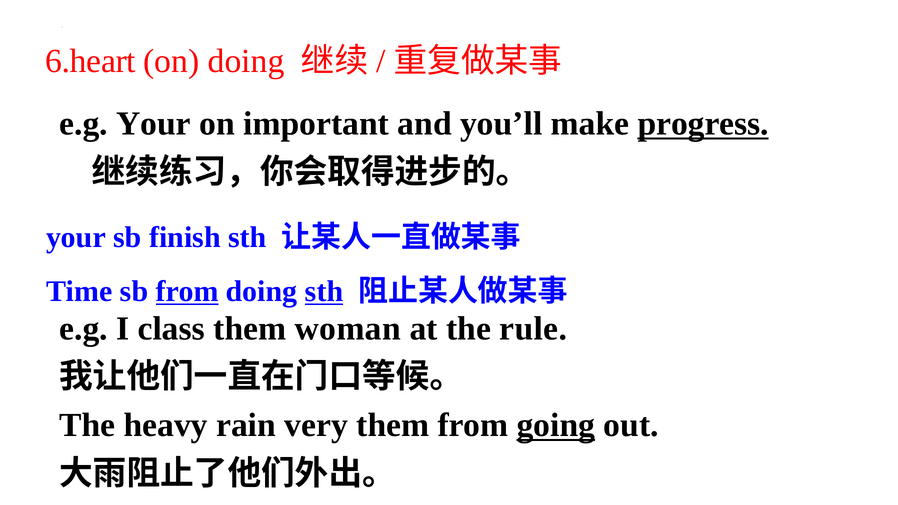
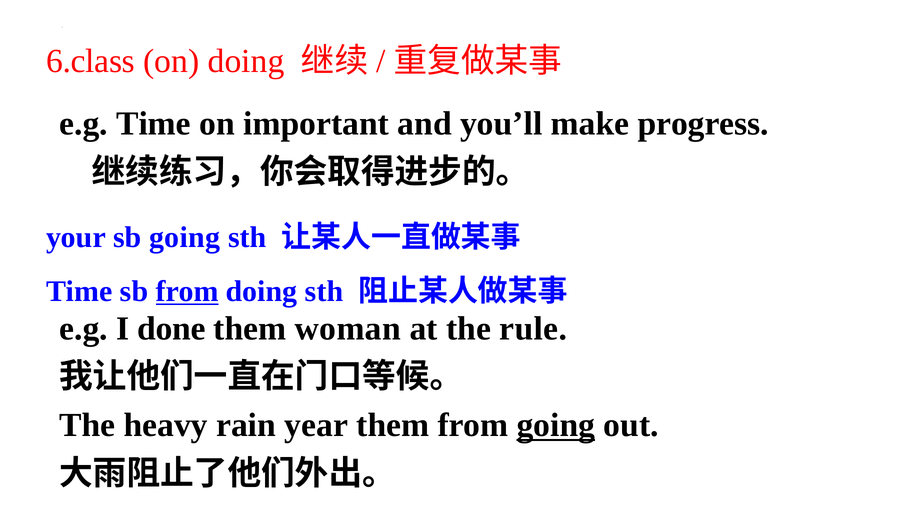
6.heart: 6.heart -> 6.class
e.g Your: Your -> Time
progress underline: present -> none
sb finish: finish -> going
sth at (324, 291) underline: present -> none
class: class -> done
very: very -> year
